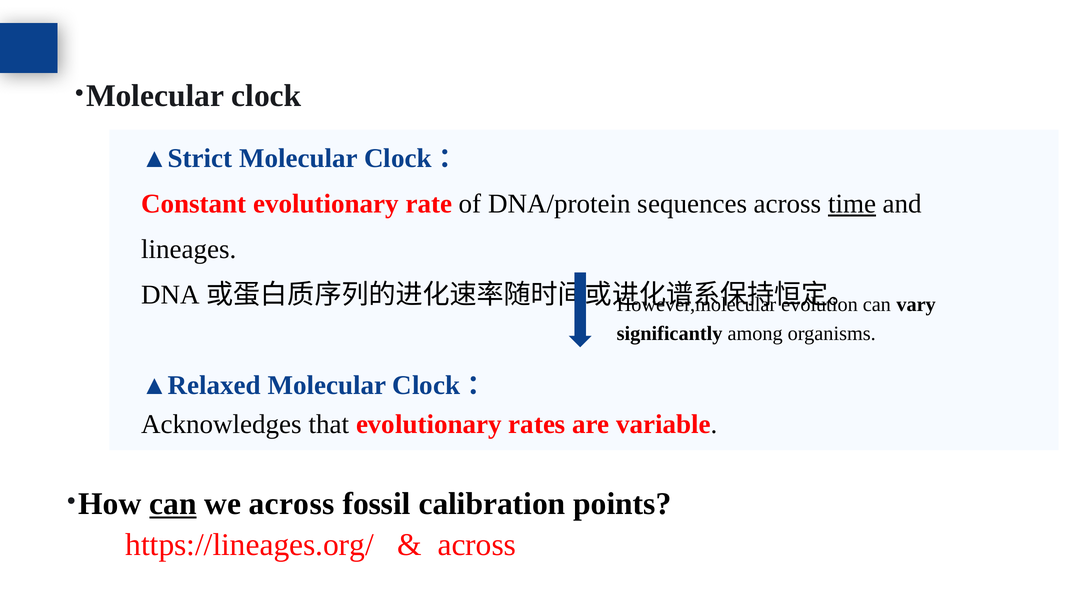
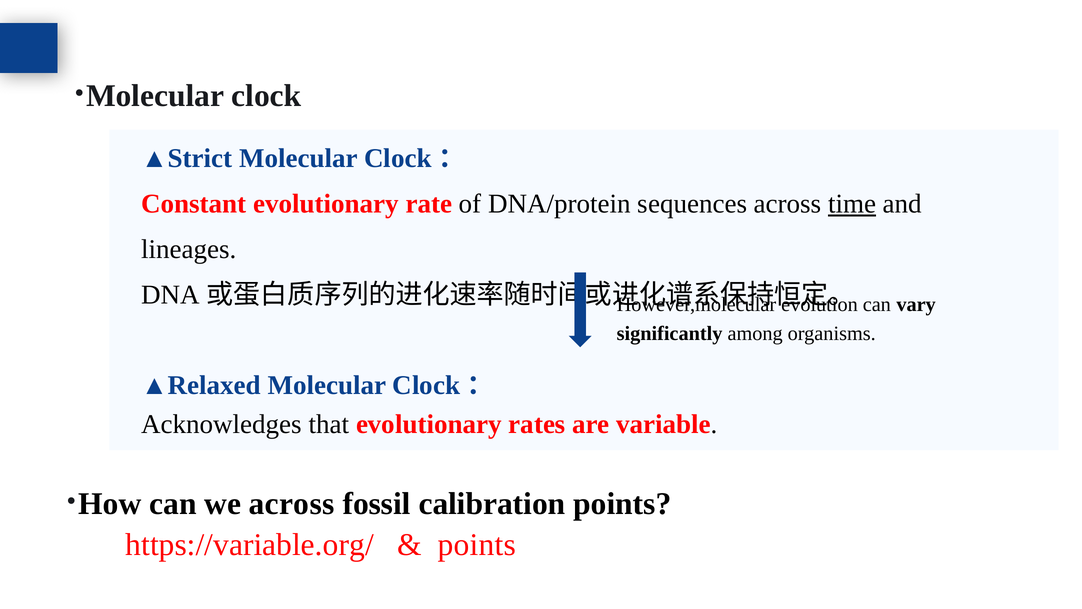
can at (173, 504) underline: present -> none
https://lineages.org/: https://lineages.org/ -> https://variable.org/
across at (477, 544): across -> points
